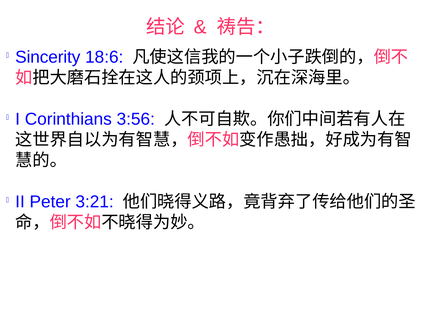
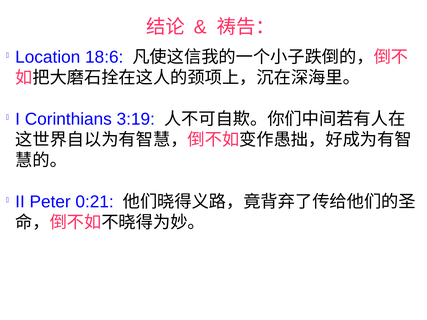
Sincerity: Sincerity -> Location
3:56: 3:56 -> 3:19
3:21: 3:21 -> 0:21
